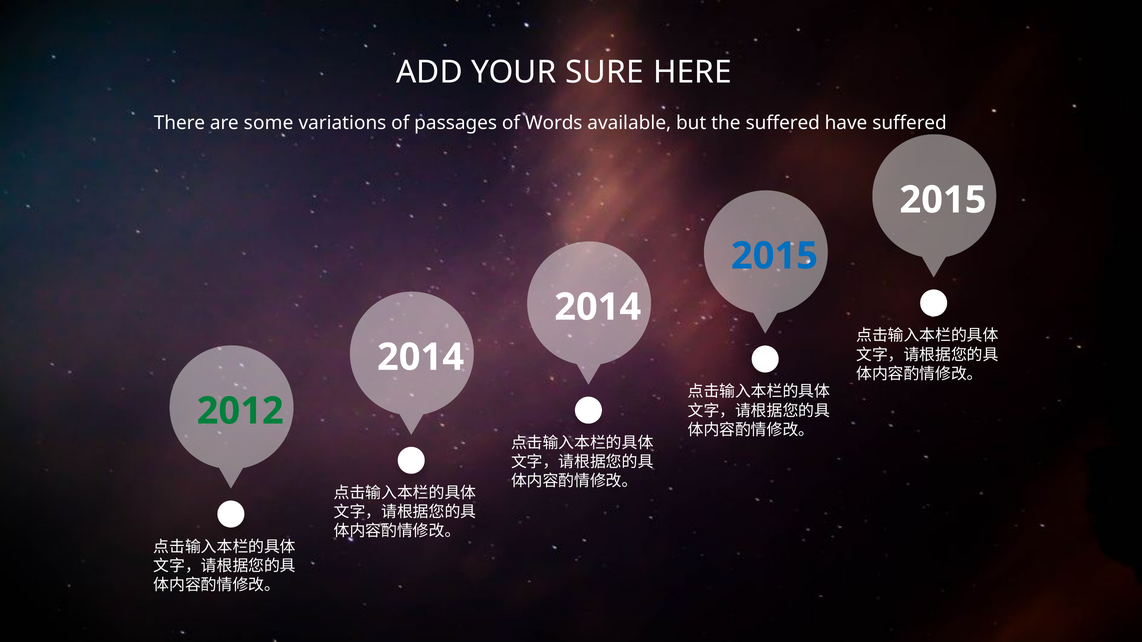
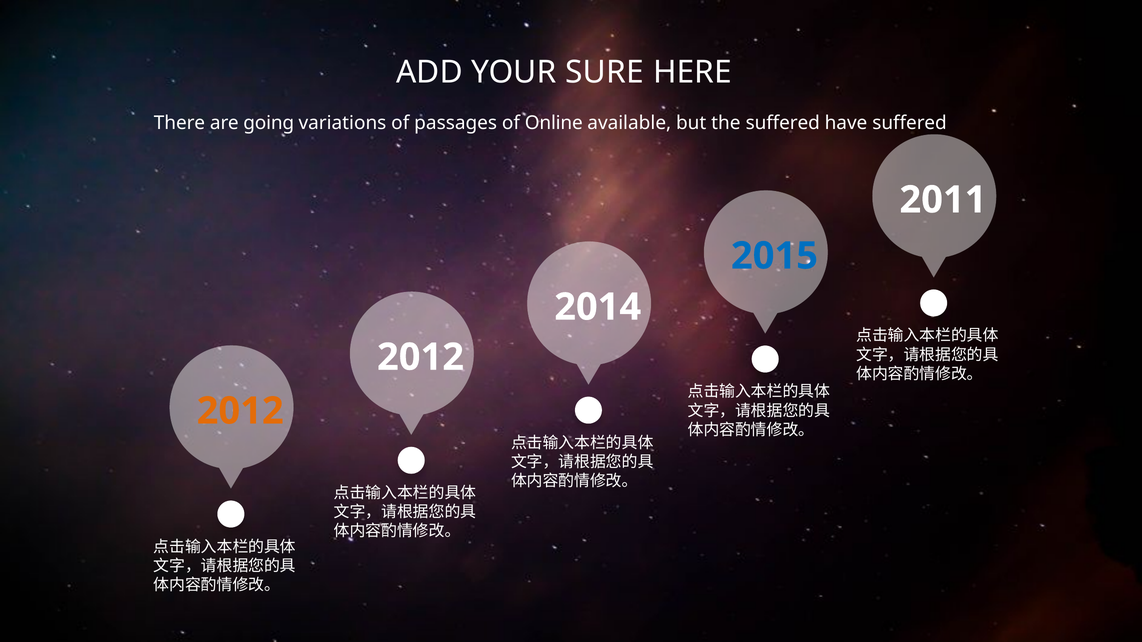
some: some -> going
Words: Words -> Online
2015 at (943, 200): 2015 -> 2011
2014 at (421, 357): 2014 -> 2012
2012 at (240, 411) colour: green -> orange
